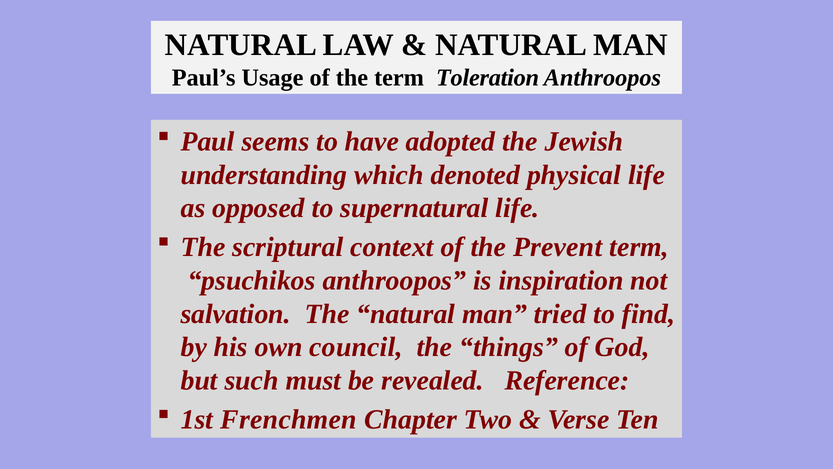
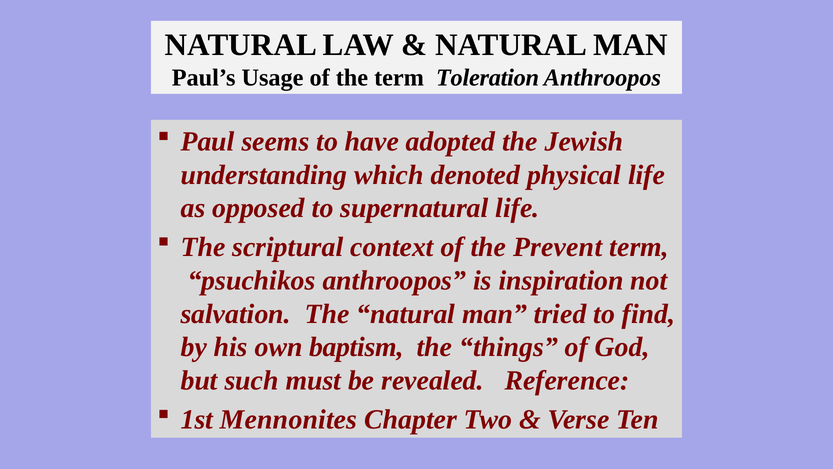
council: council -> baptism
Frenchmen: Frenchmen -> Mennonites
